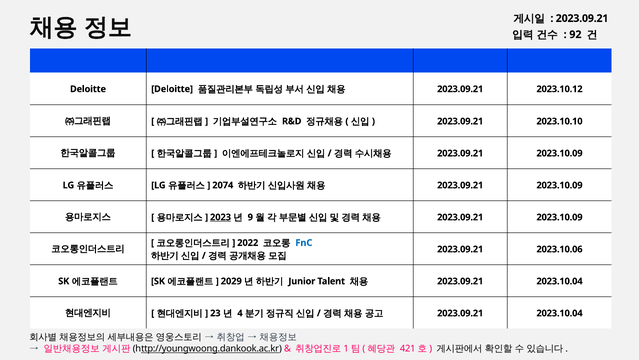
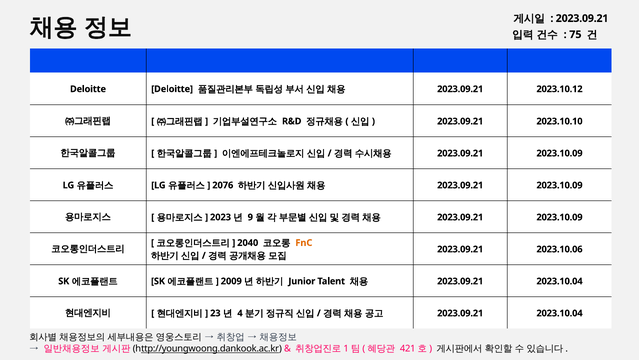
92: 92 -> 75
2074: 2074 -> 2076
2023 underline: present -> none
2022: 2022 -> 2040
FnC colour: blue -> orange
2029: 2029 -> 2009
